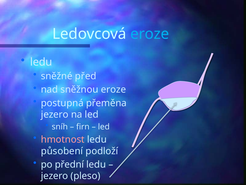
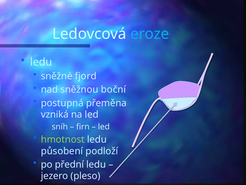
před: před -> fjord
sněžnou eroze: eroze -> boční
jezero at (55, 114): jezero -> vzniká
hmotnost colour: pink -> light green
